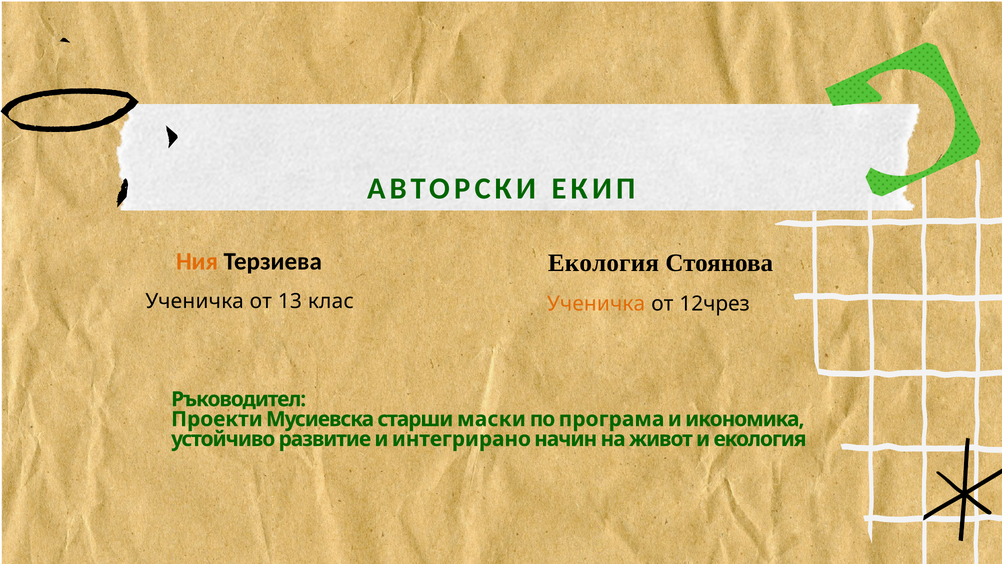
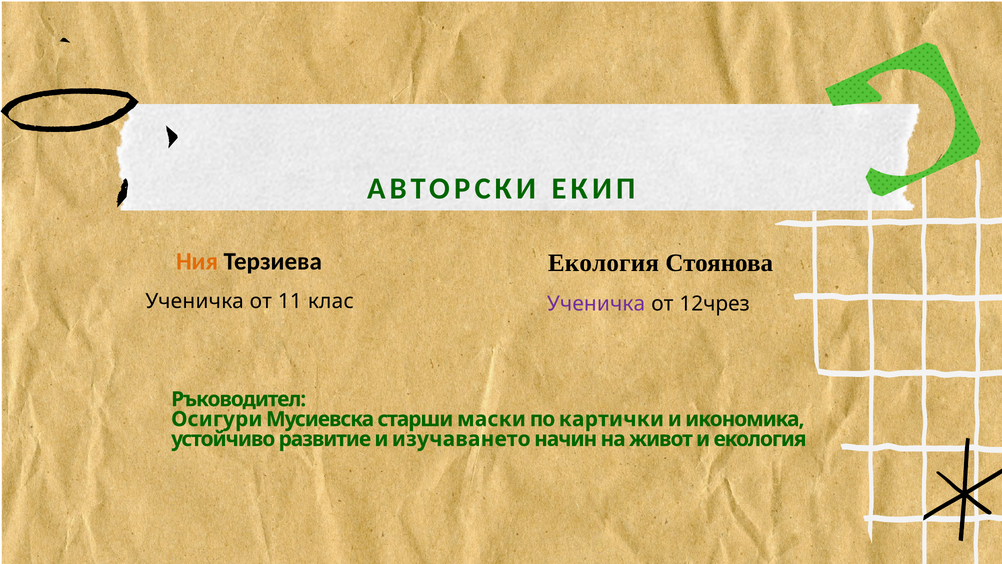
13: 13 -> 11
Ученичка at (596, 304) colour: orange -> purple
Проекти: Проекти -> Осигури
програма: програма -> картички
интегрирано: интегрирано -> изучаването
